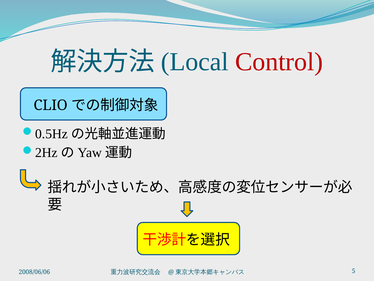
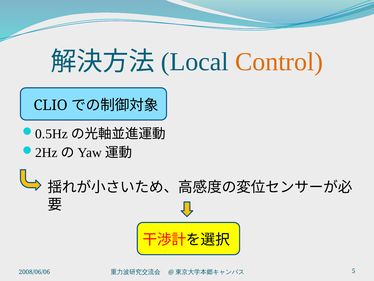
Control colour: red -> orange
